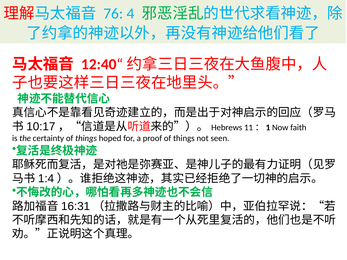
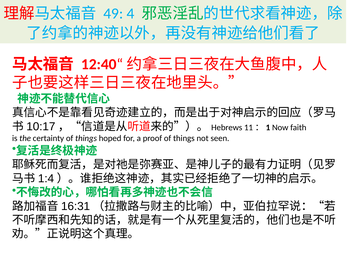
76: 76 -> 49
